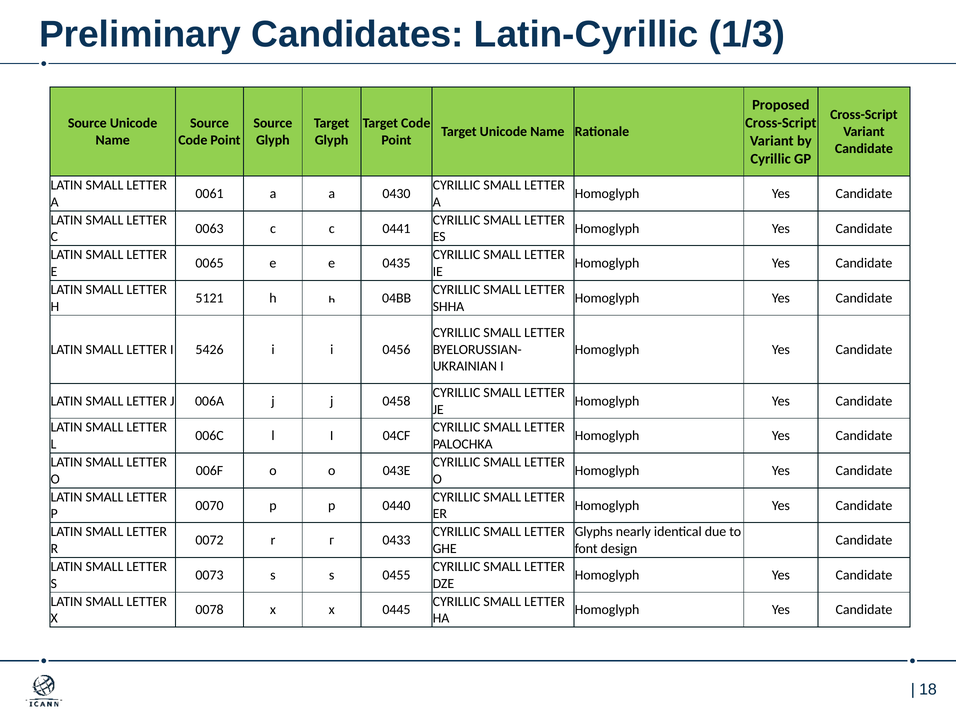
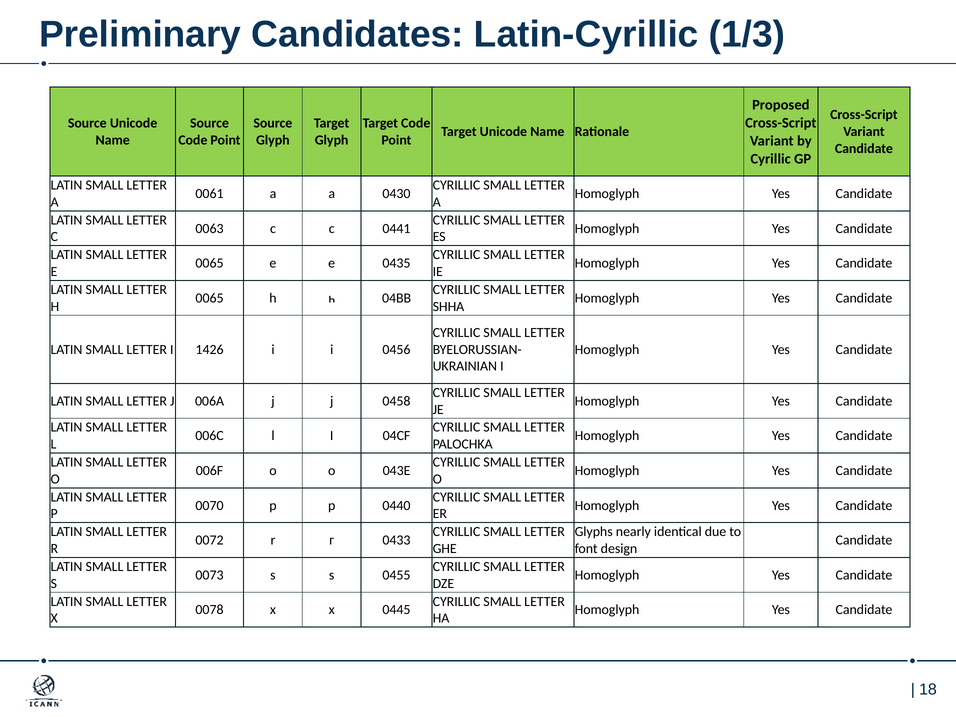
5121 at (210, 298): 5121 -> 0065
5426: 5426 -> 1426
